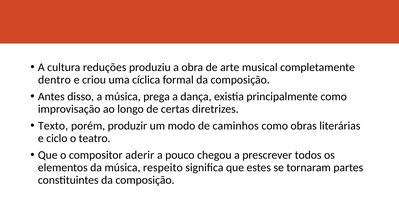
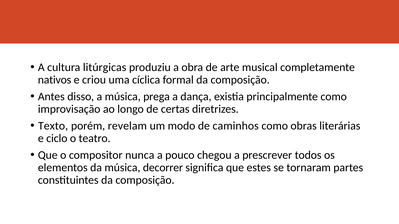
reduções: reduções -> litúrgicas
dentro: dentro -> nativos
produzir: produzir -> revelam
aderir: aderir -> nunca
respeito: respeito -> decorrer
